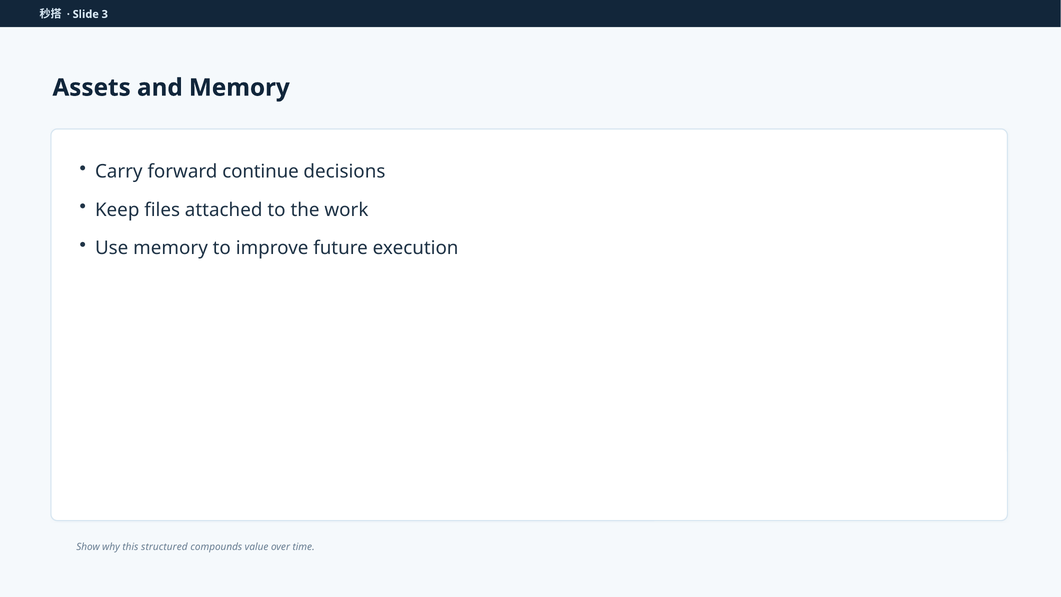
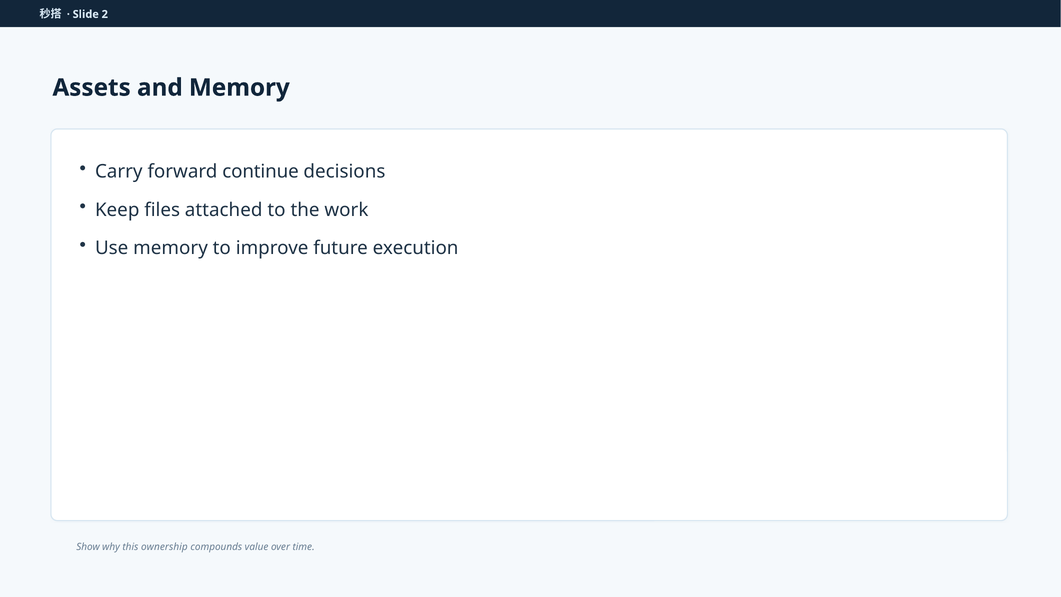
3: 3 -> 2
structured: structured -> ownership
